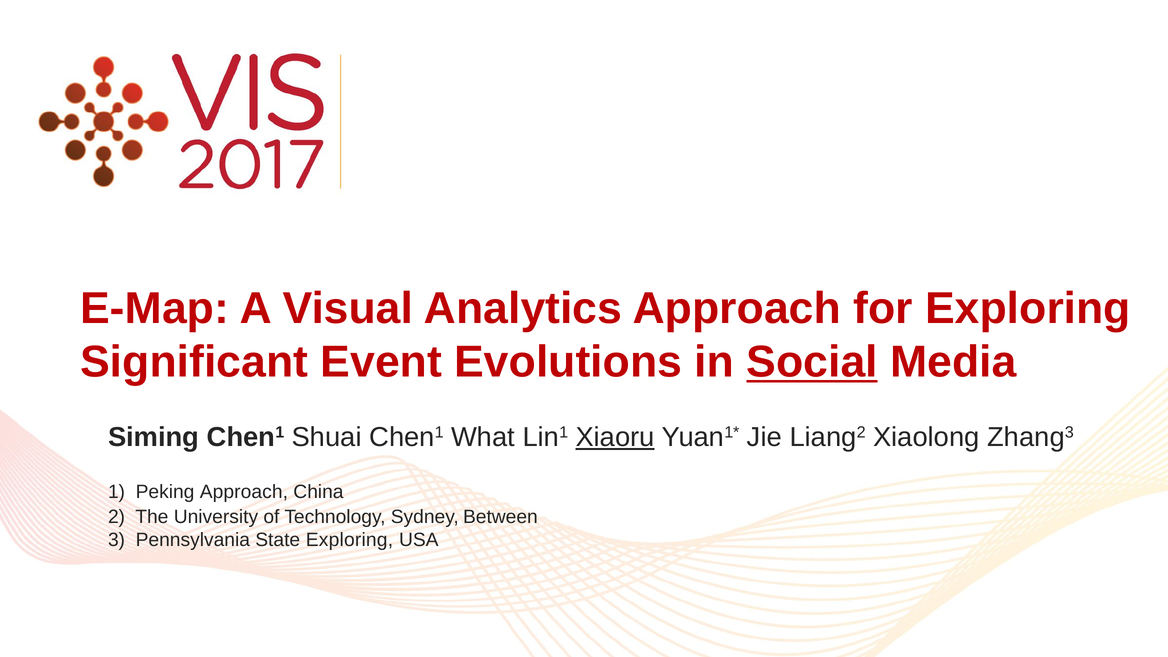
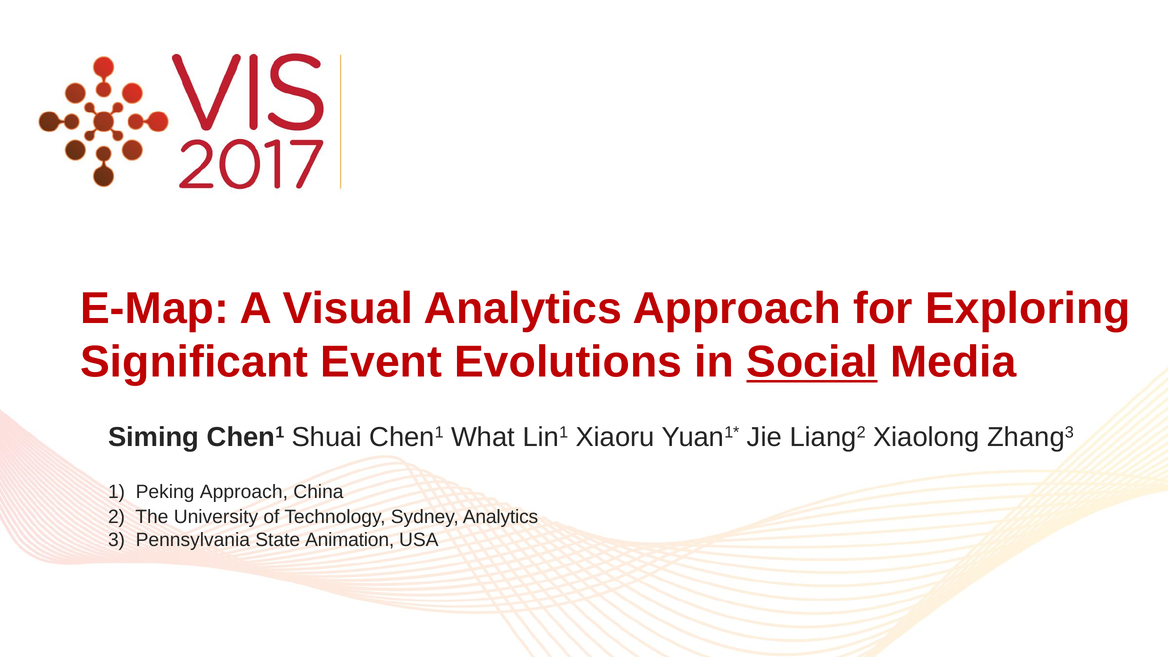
Xiaoru underline: present -> none
Sydney Between: Between -> Analytics
State Exploring: Exploring -> Animation
